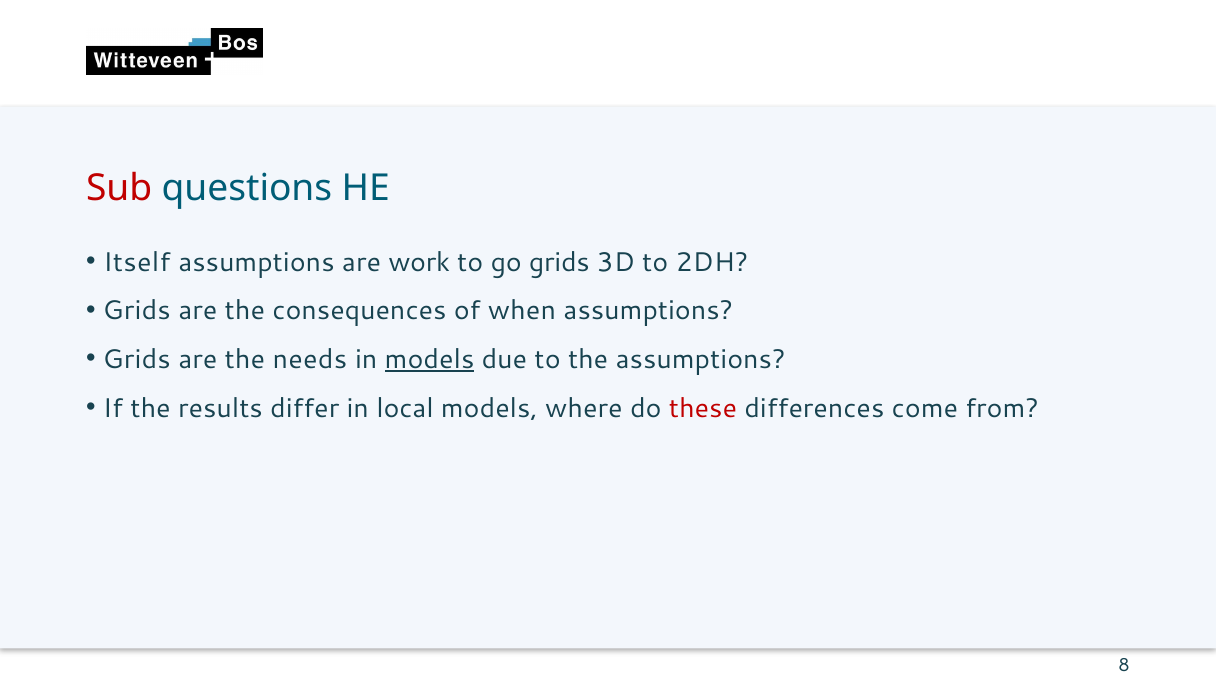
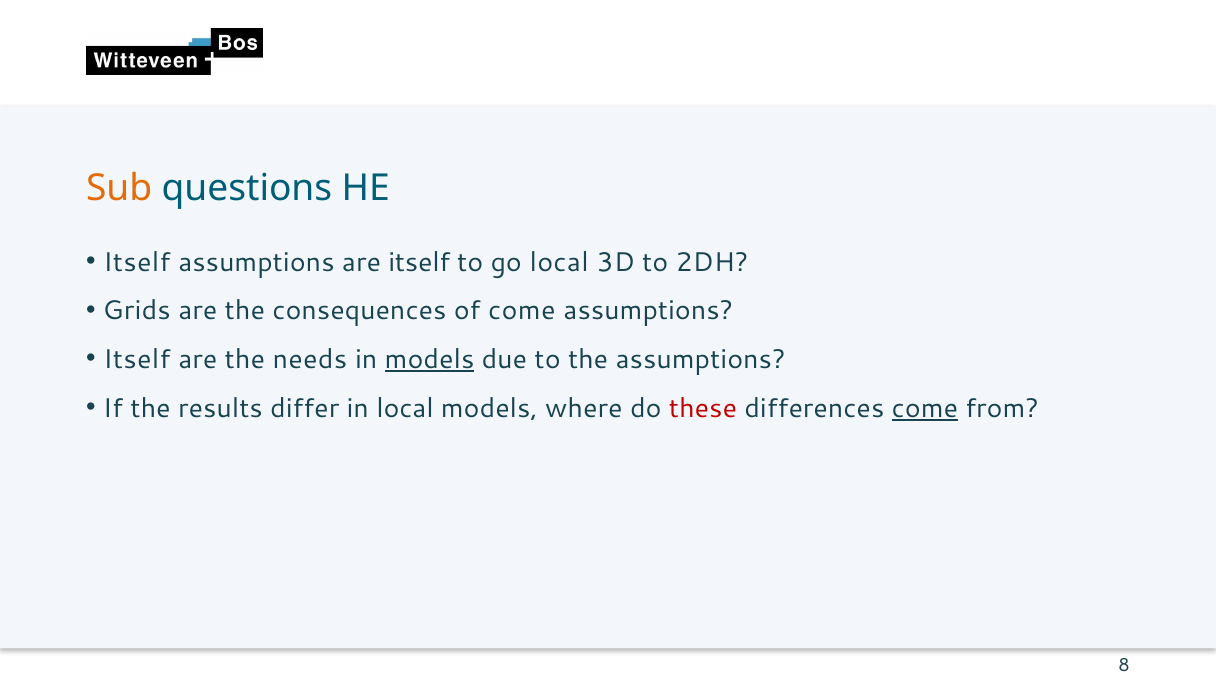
Sub colour: red -> orange
are work: work -> itself
go grids: grids -> local
of when: when -> come
Grids at (137, 360): Grids -> Itself
come at (925, 408) underline: none -> present
